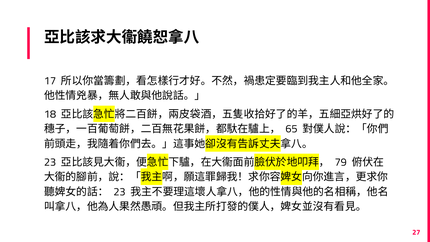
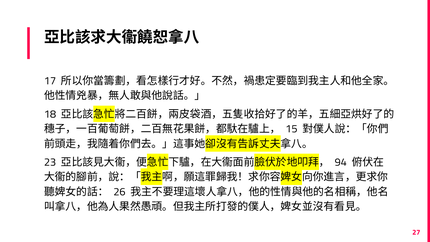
65: 65 -> 15
79: 79 -> 94
23 at (119, 192): 23 -> 26
